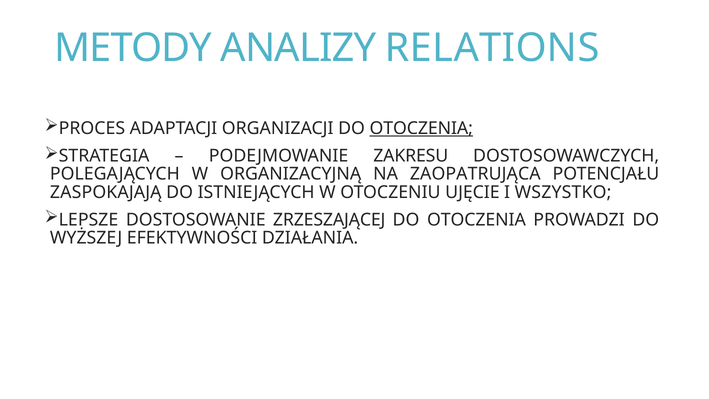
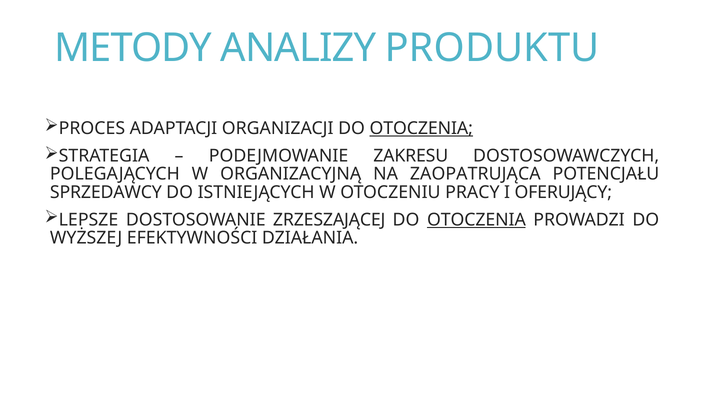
RELATIONS: RELATIONS -> PRODUKTU
ZASPOKAJAJĄ: ZASPOKAJAJĄ -> SPRZEDAWCY
UJĘCIE: UJĘCIE -> PRACY
WSZYSTKO: WSZYSTKO -> OFERUJĄCY
OTOCZENIA at (476, 220) underline: none -> present
